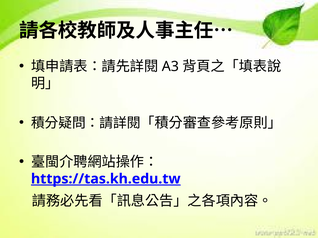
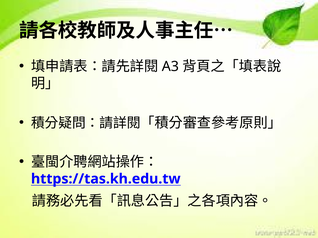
https://tas.kh.edu.tw underline: present -> none
